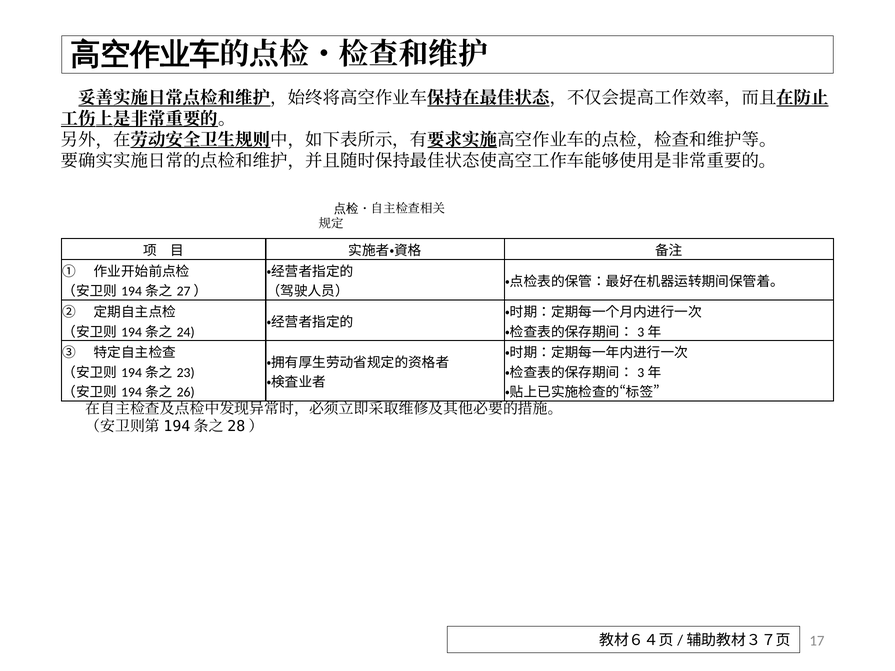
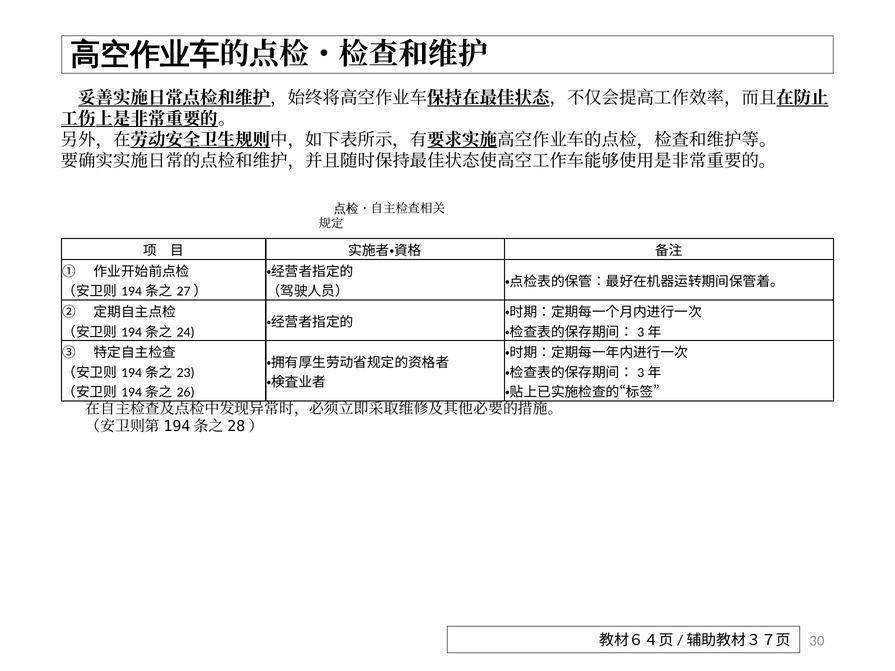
17: 17 -> 30
